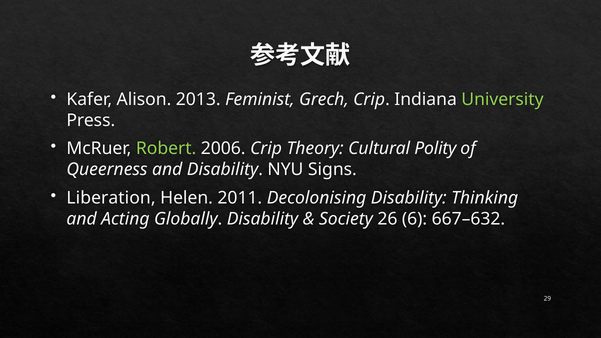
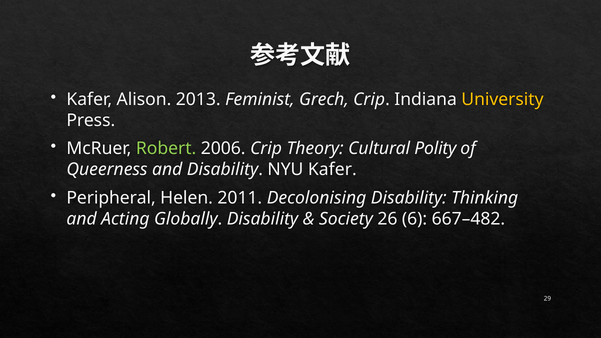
University colour: light green -> yellow
NYU Signs: Signs -> Kafer
Liberation: Liberation -> Peripheral
667–632: 667–632 -> 667–482
